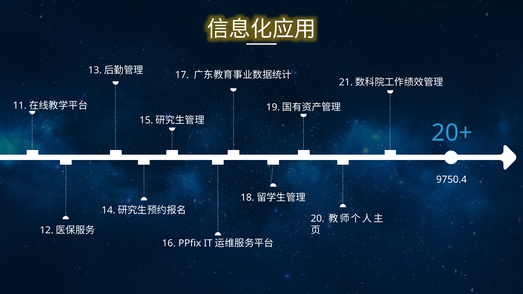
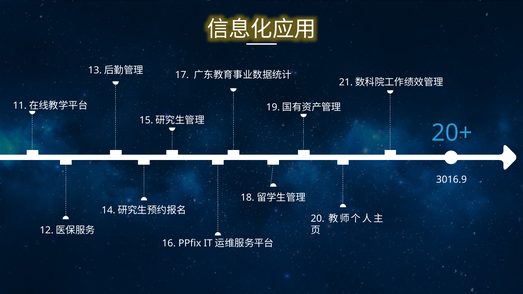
9750.4: 9750.4 -> 3016.9
